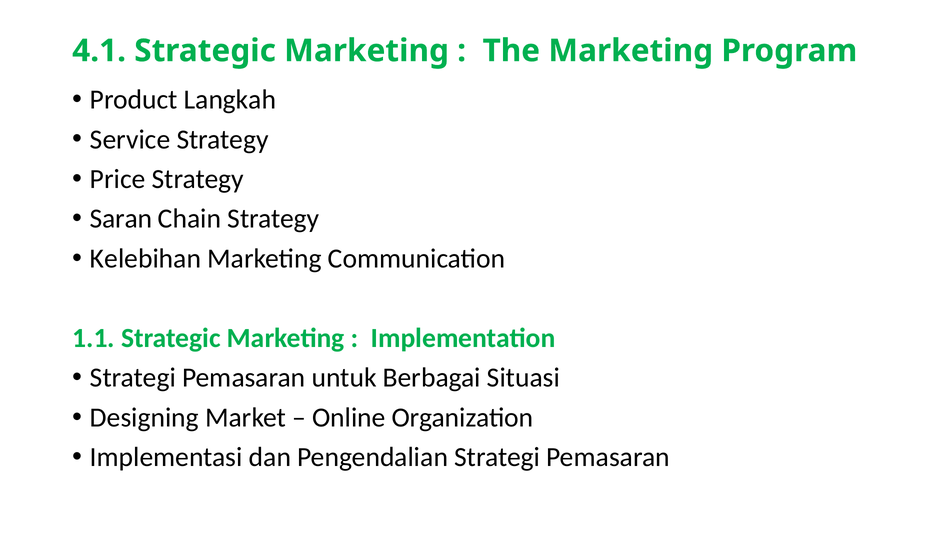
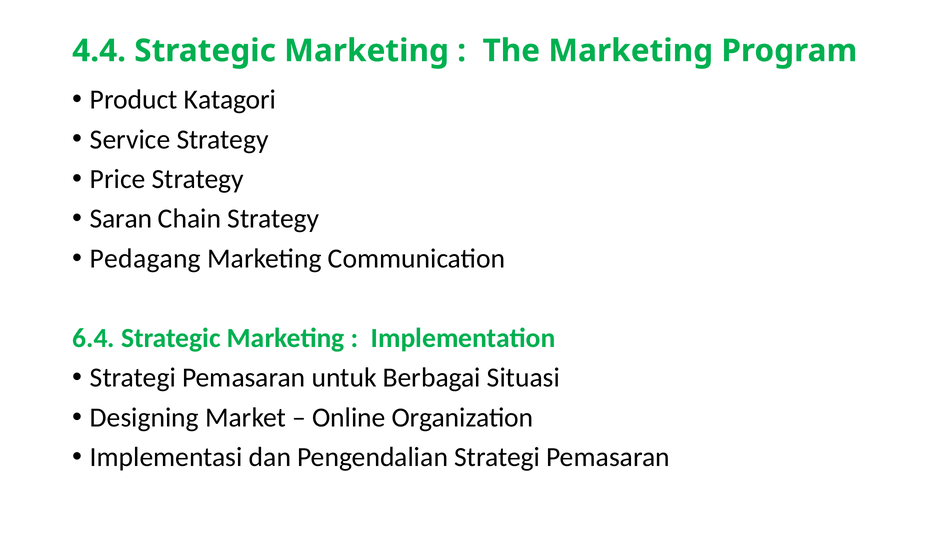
4.1: 4.1 -> 4.4
Langkah: Langkah -> Katagori
Kelebihan: Kelebihan -> Pedagang
1.1: 1.1 -> 6.4
